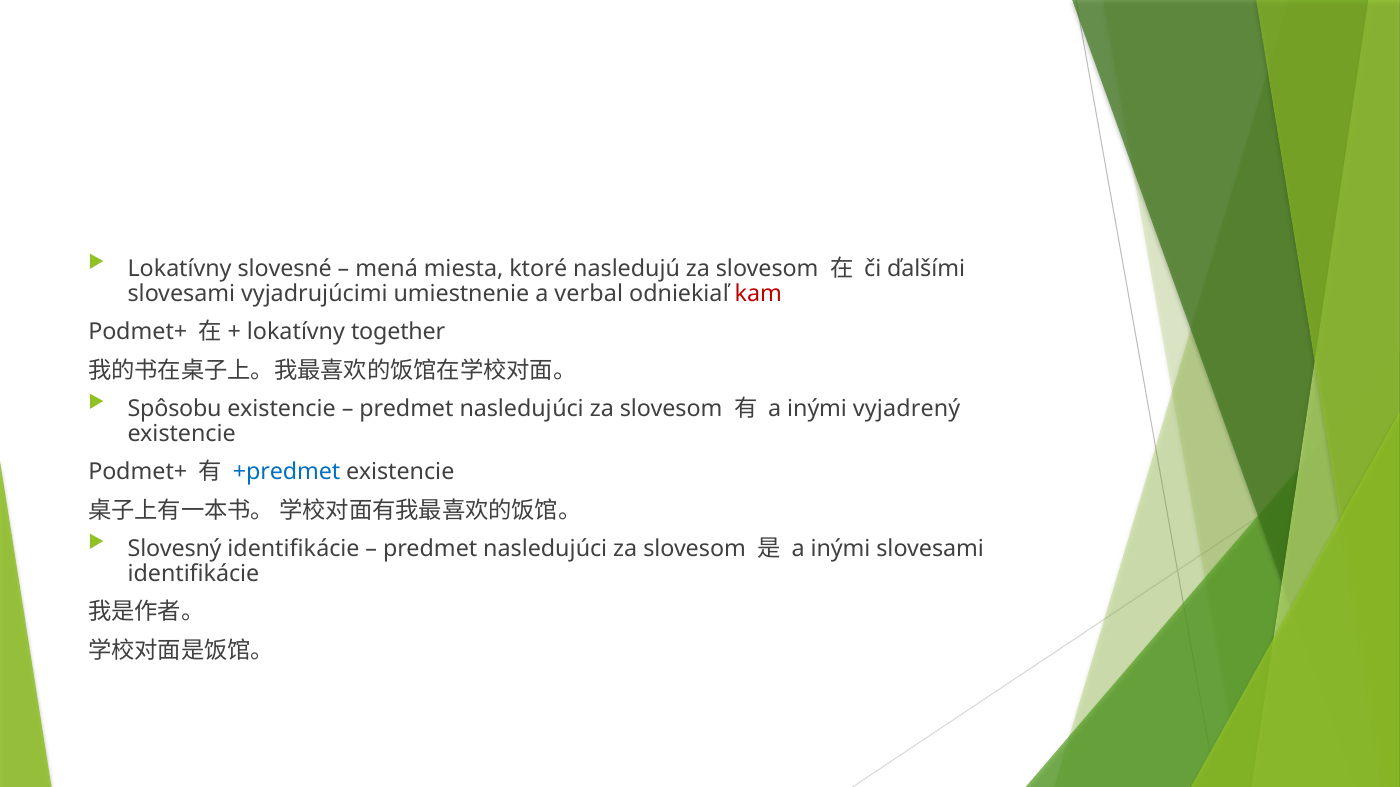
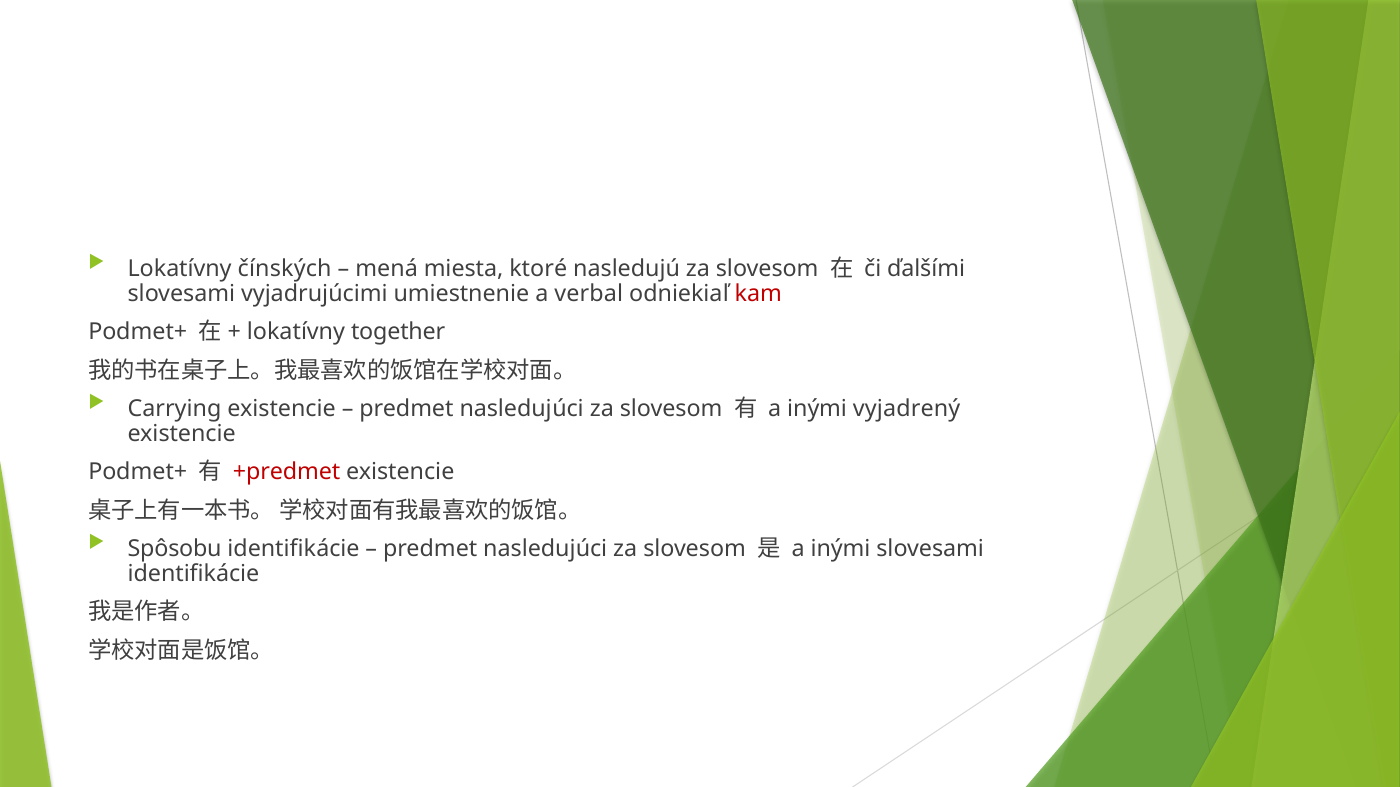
slovesné: slovesné -> čínských
Spôsobu: Spôsobu -> Carrying
+predmet colour: blue -> red
Slovesný: Slovesný -> Spôsobu
